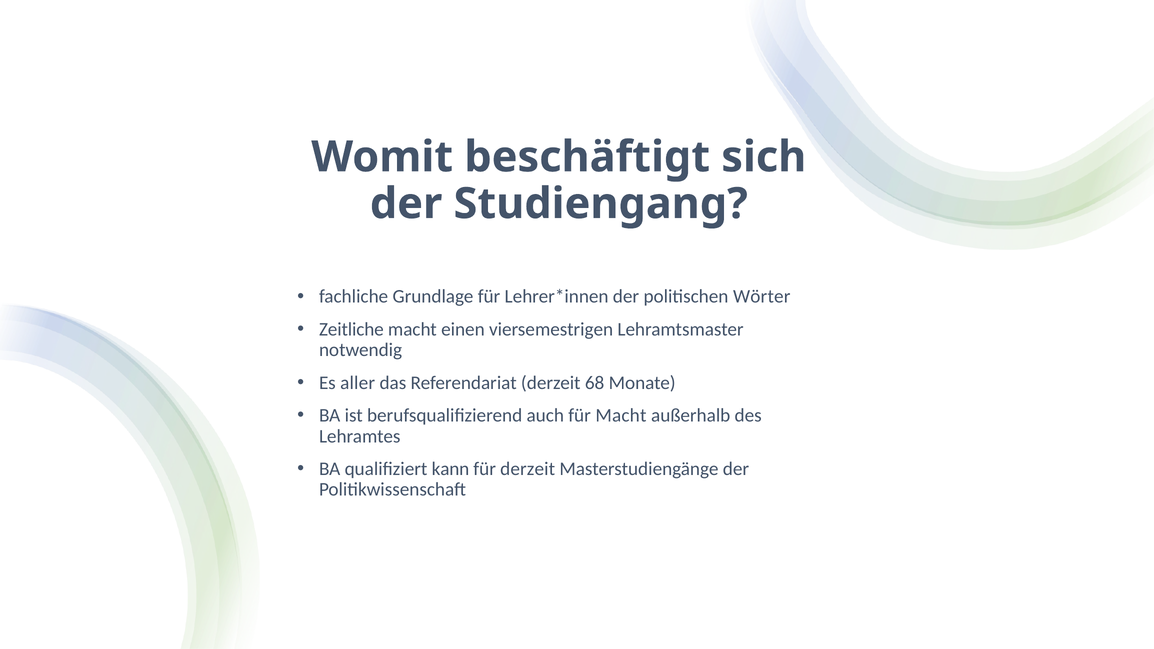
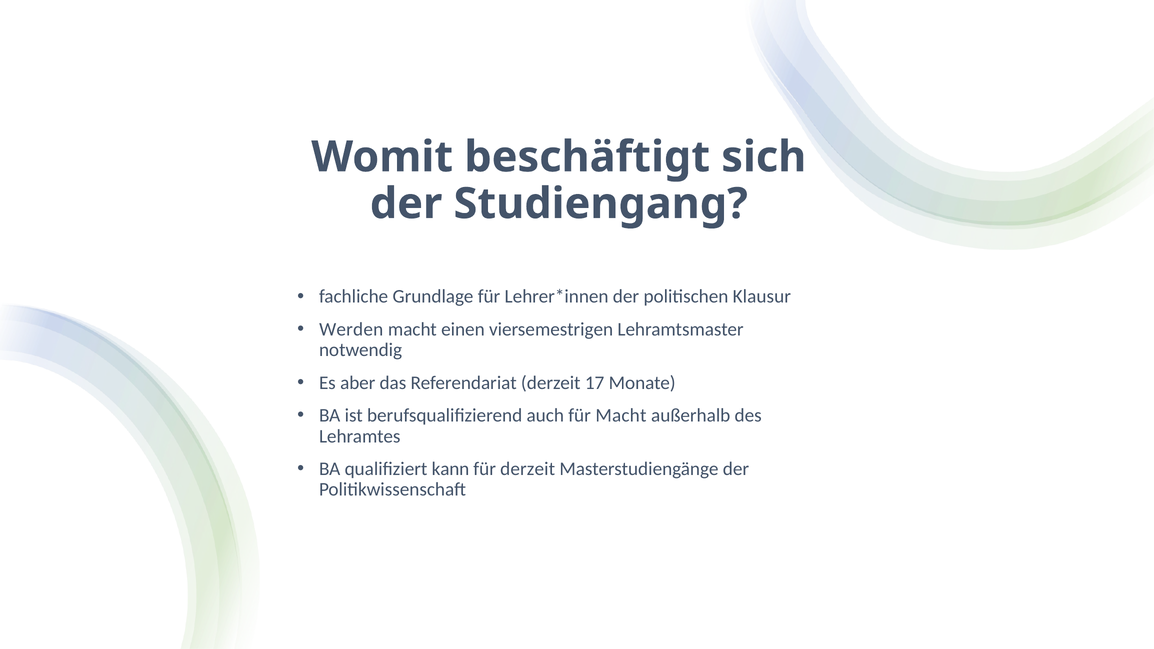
Wörter: Wörter -> Klausur
Zeitliche: Zeitliche -> Werden
aller: aller -> aber
68: 68 -> 17
